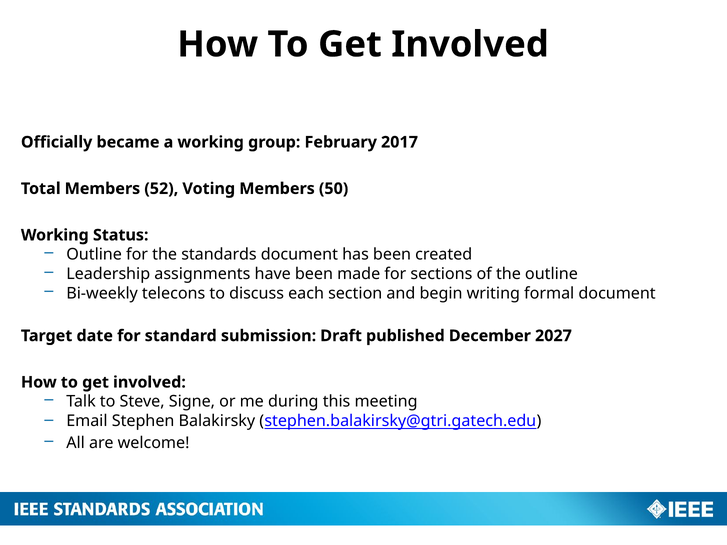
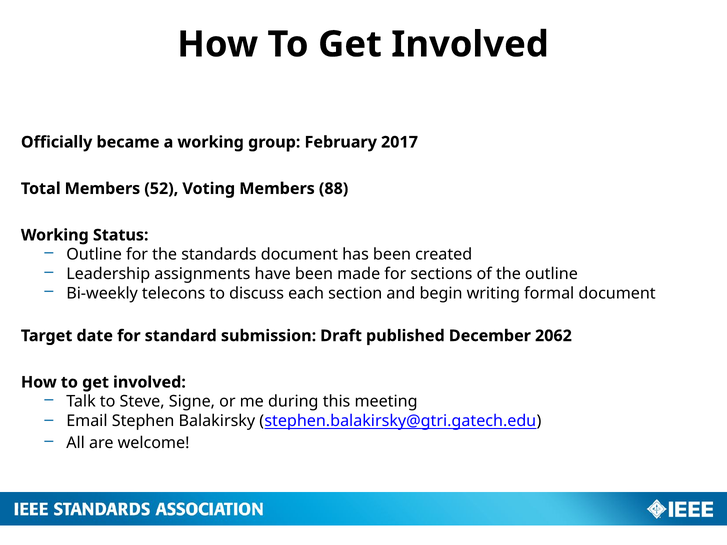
50: 50 -> 88
2027: 2027 -> 2062
